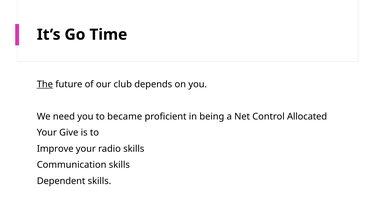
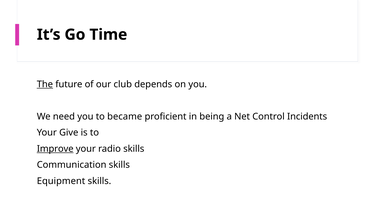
Allocated: Allocated -> Incidents
Improve underline: none -> present
Dependent: Dependent -> Equipment
